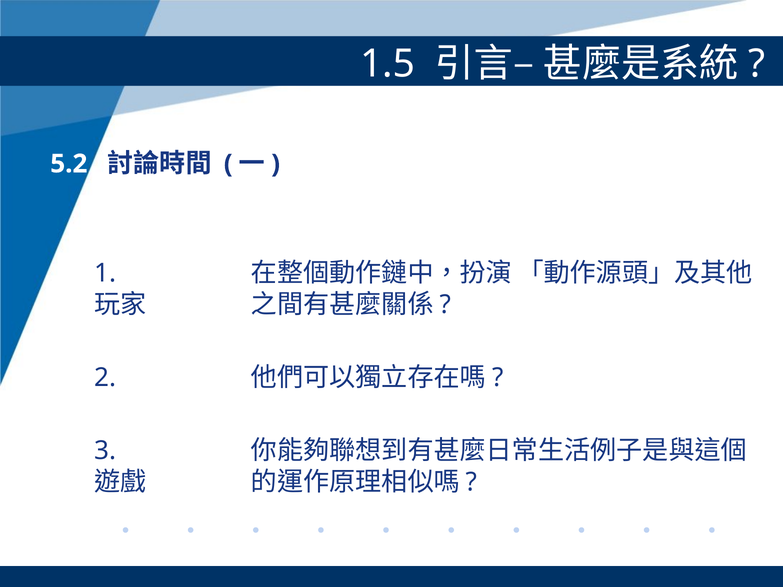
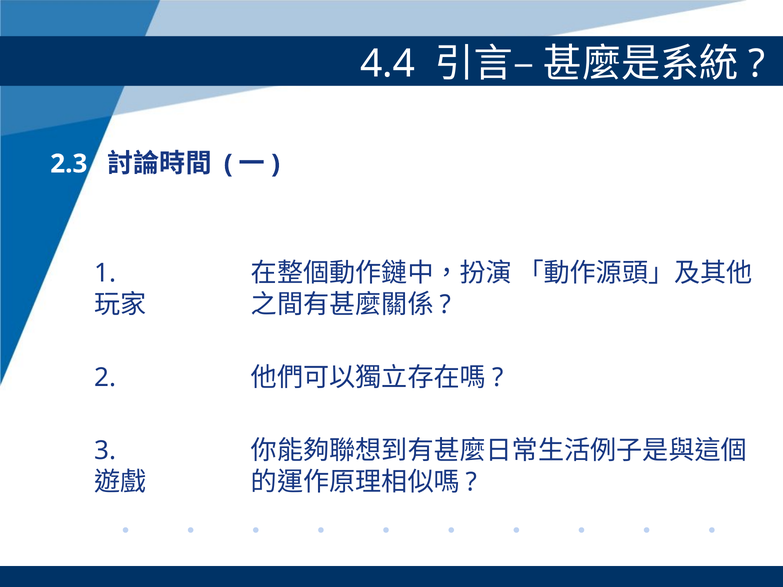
1.5: 1.5 -> 4.4
5.2: 5.2 -> 2.3
